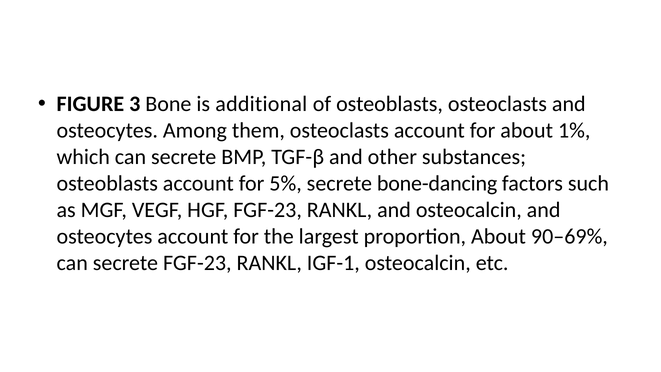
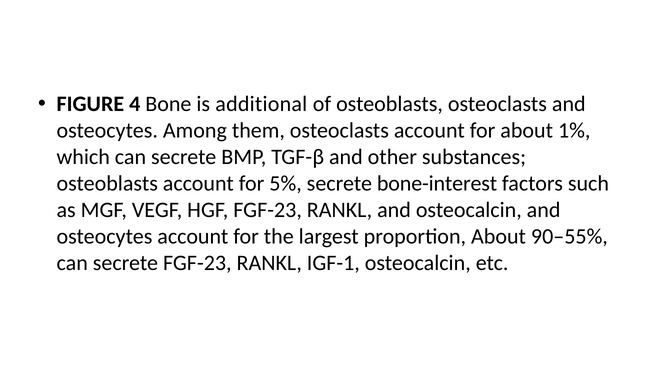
3: 3 -> 4
bone-dancing: bone-dancing -> bone-interest
90–69%: 90–69% -> 90–55%
